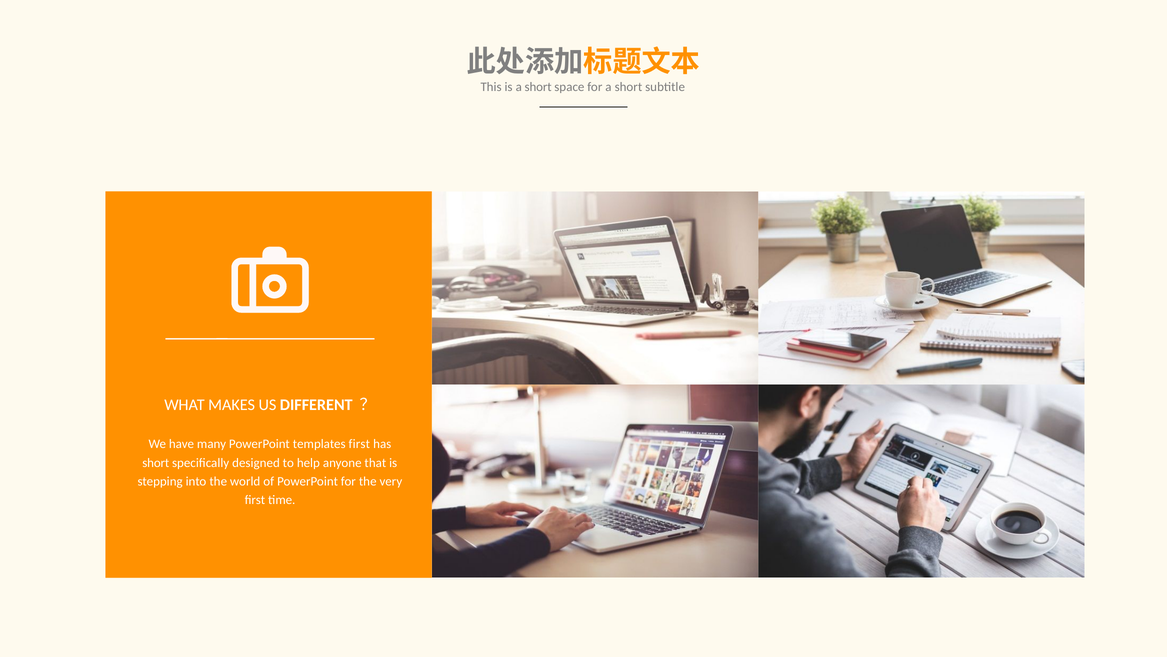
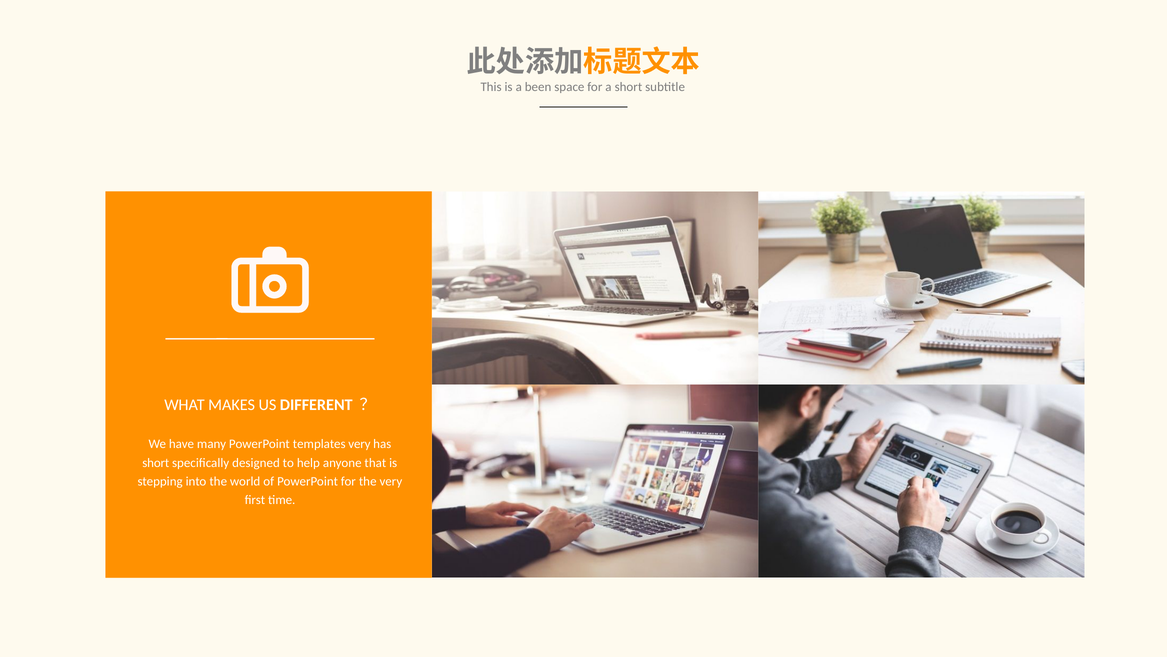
is a short: short -> been
templates first: first -> very
